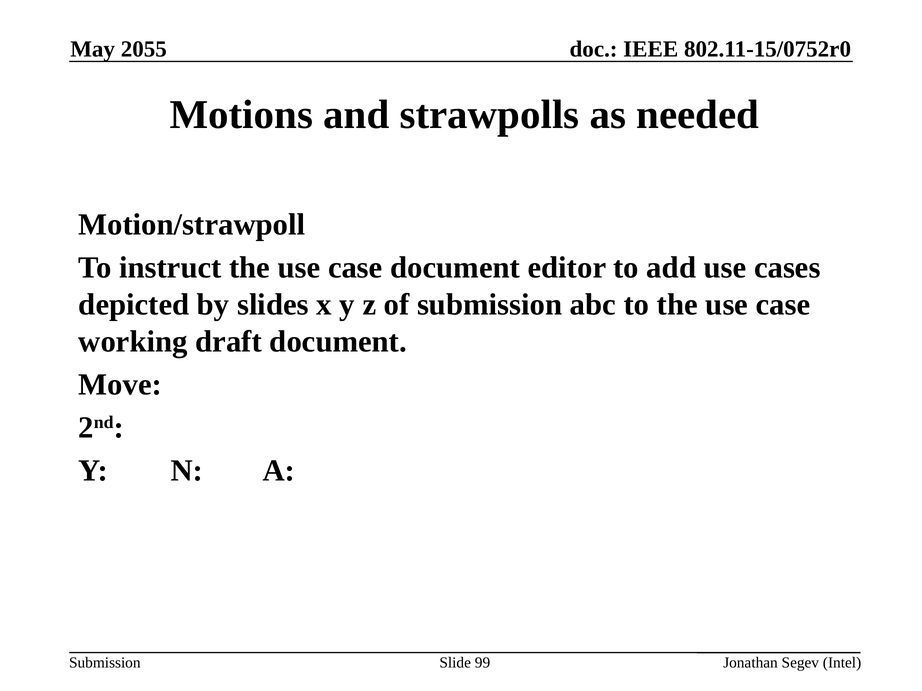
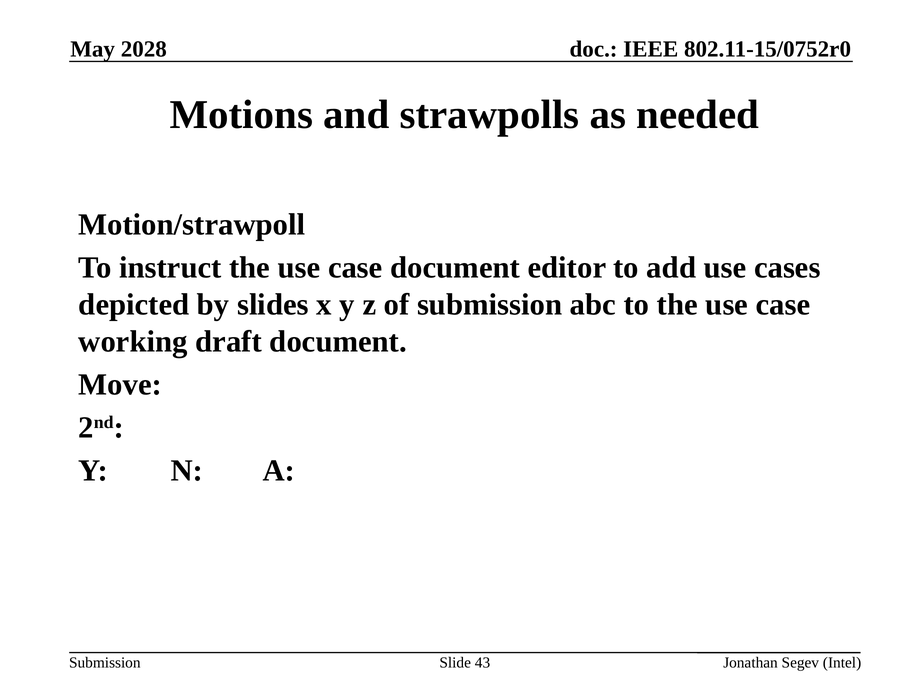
2055: 2055 -> 2028
99: 99 -> 43
